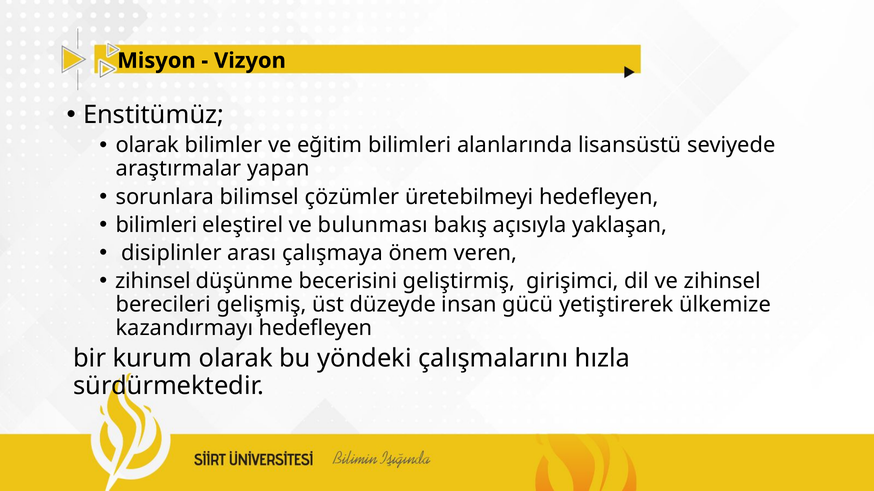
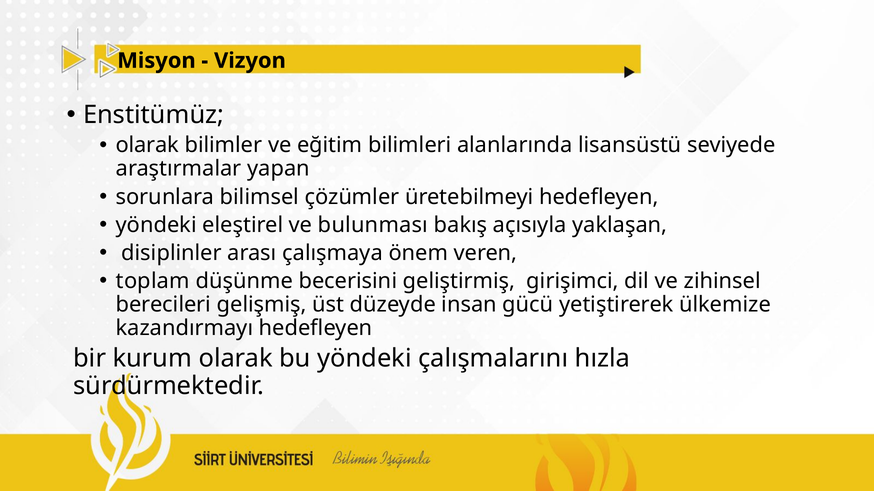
bilimleri at (156, 225): bilimleri -> yöndeki
zihinsel at (153, 281): zihinsel -> toplam
